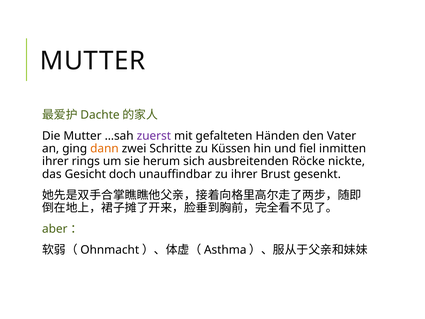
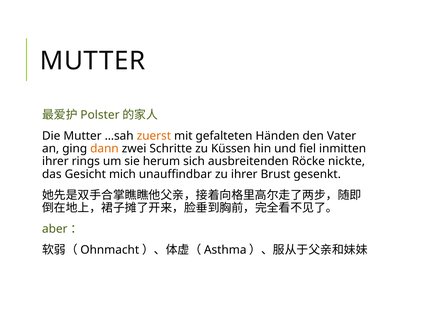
Dachte: Dachte -> Polster
zuerst colour: purple -> orange
doch: doch -> mich
